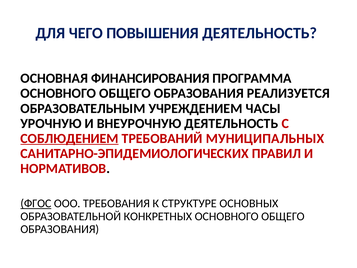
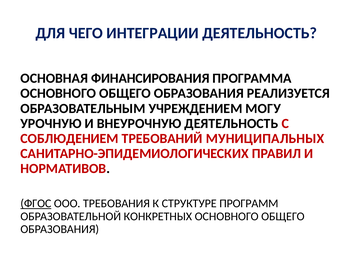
ПОВЫШЕНИЯ: ПОВЫШЕНИЯ -> ИНТЕГРАЦИИ
ЧАСЫ: ЧАСЫ -> МОГУ
СОБЛЮДЕНИЕМ underline: present -> none
ОСНОВНЫХ: ОСНОВНЫХ -> ПРОГРАММ
